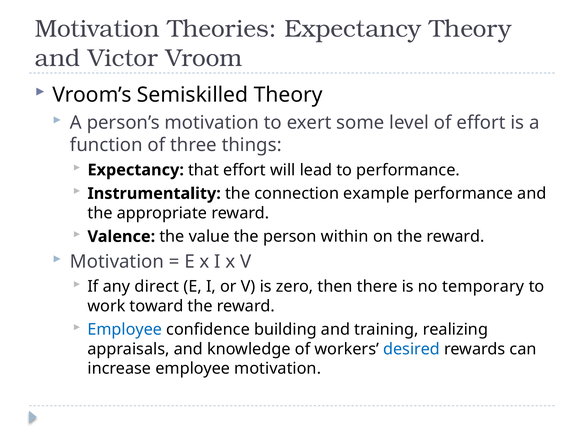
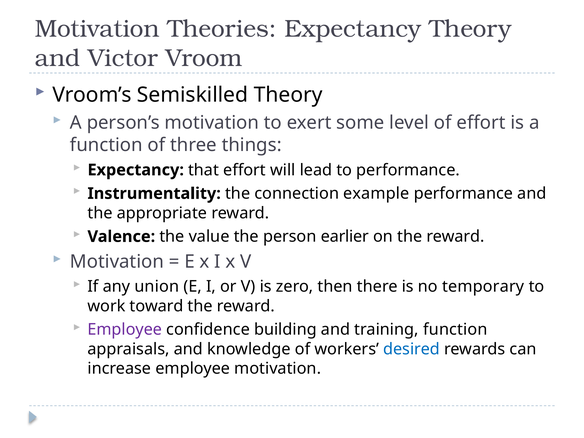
within: within -> earlier
direct: direct -> union
Employee at (125, 330) colour: blue -> purple
training realizing: realizing -> function
